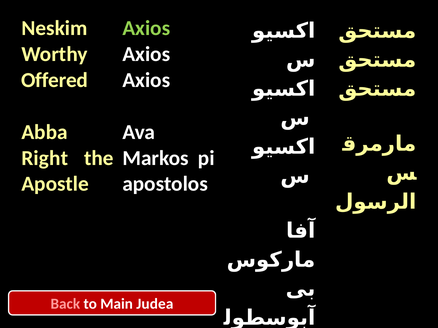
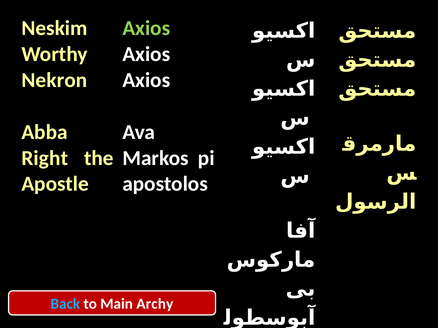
Offered: Offered -> Nekron
Back colour: pink -> light blue
Judea: Judea -> Archy
